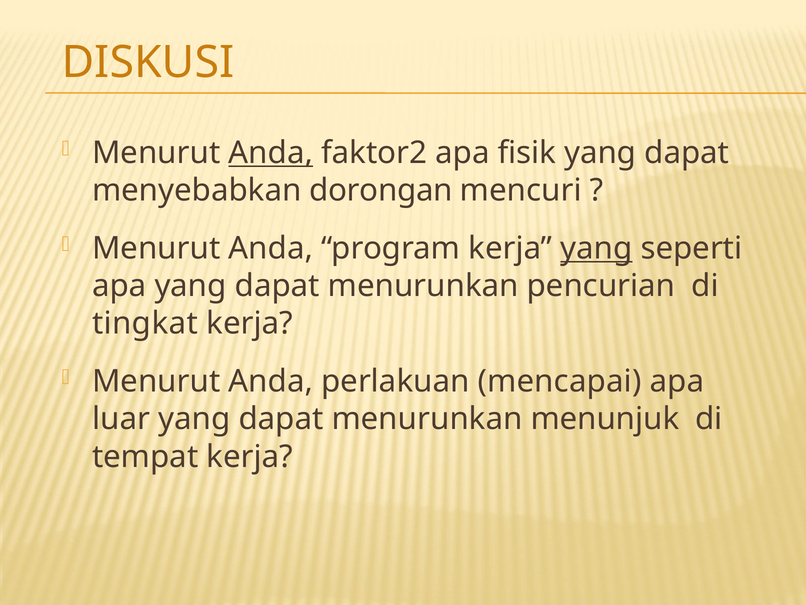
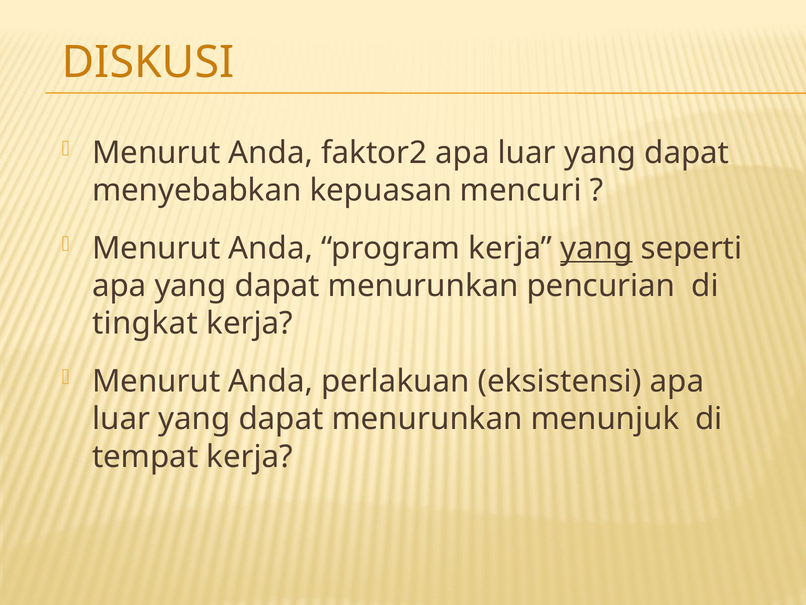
Anda at (271, 153) underline: present -> none
faktor2 apa fisik: fisik -> luar
dorongan: dorongan -> kepuasan
mencapai: mencapai -> eksistensi
